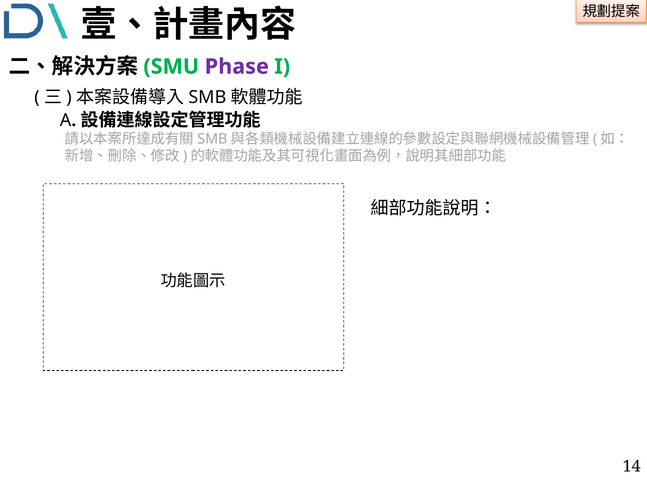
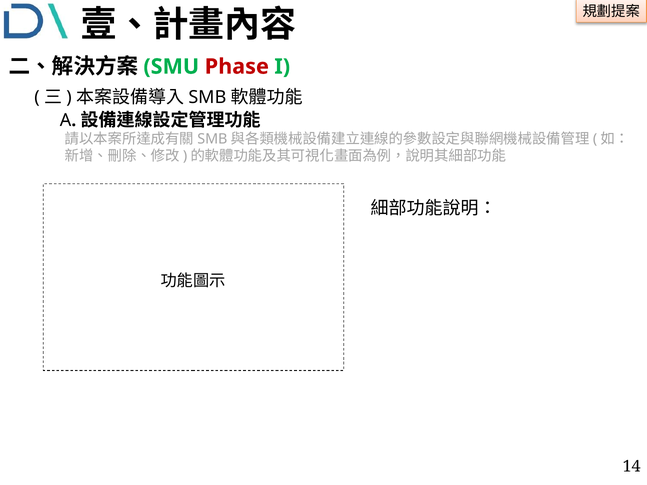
Phase colour: purple -> red
